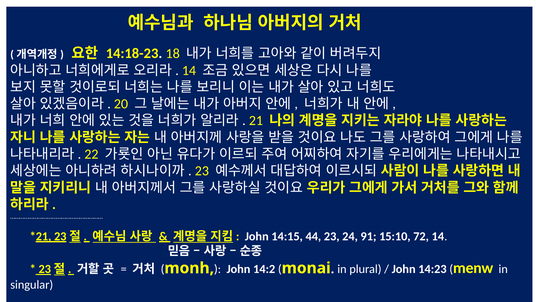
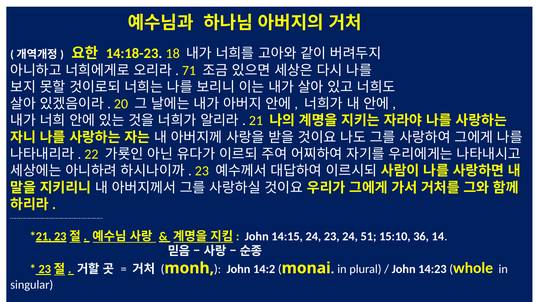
14 at (189, 70): 14 -> 71
14:15 44: 44 -> 24
91: 91 -> 51
72: 72 -> 36
menw: menw -> whole
